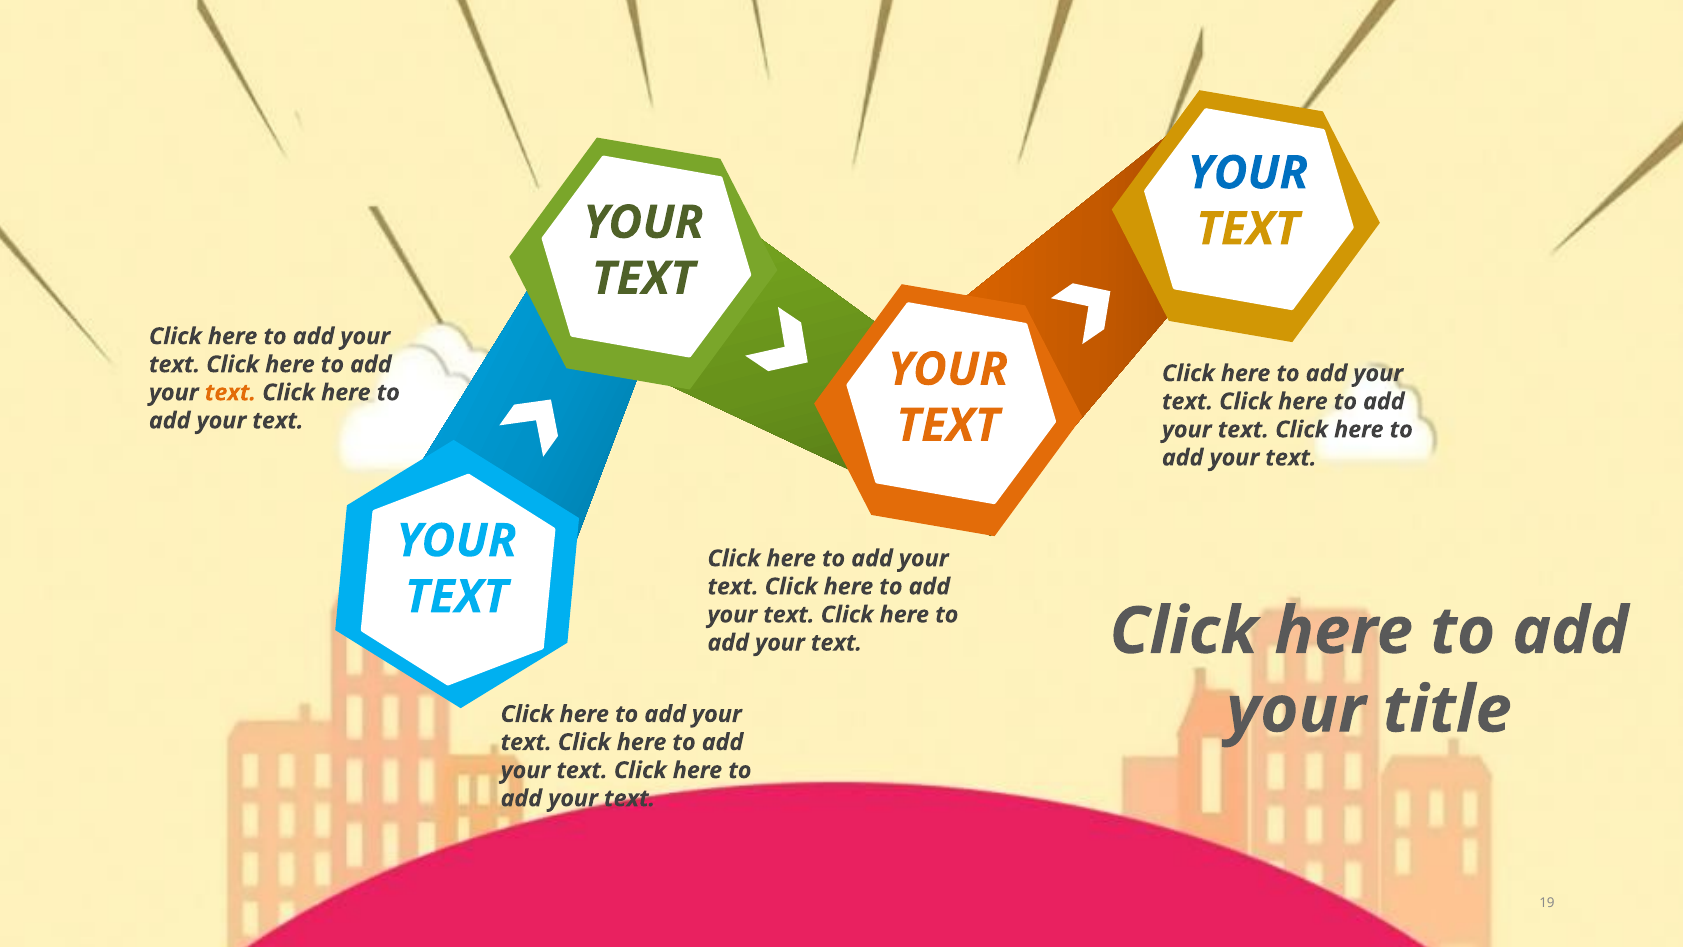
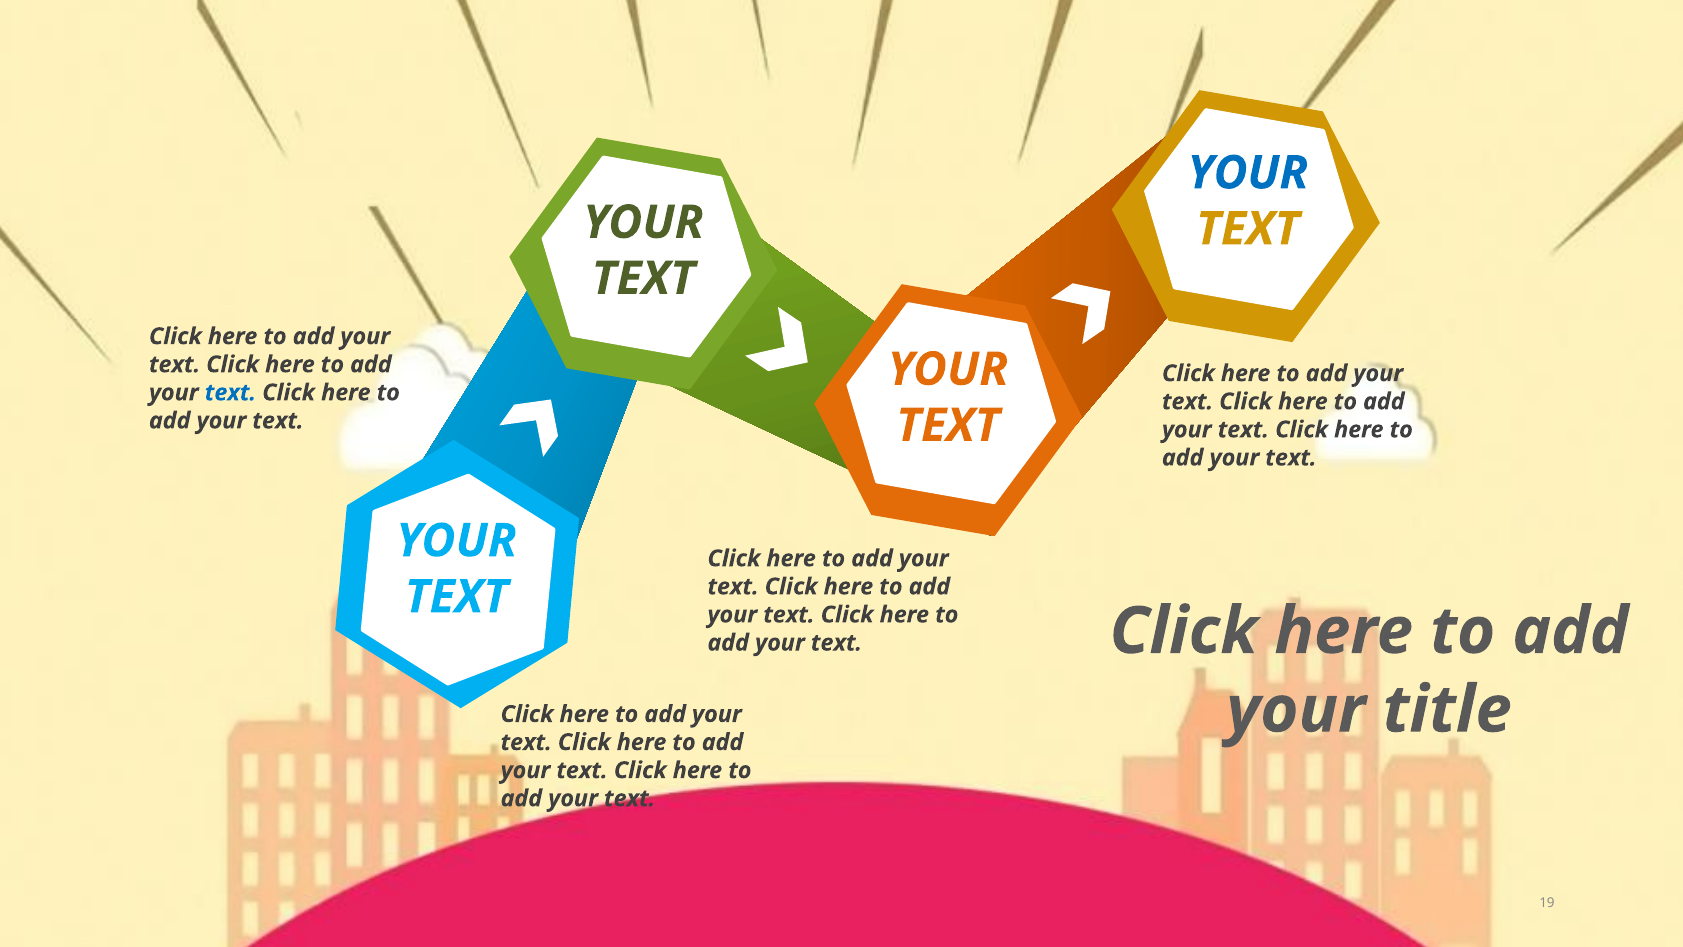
text at (230, 392) colour: orange -> blue
